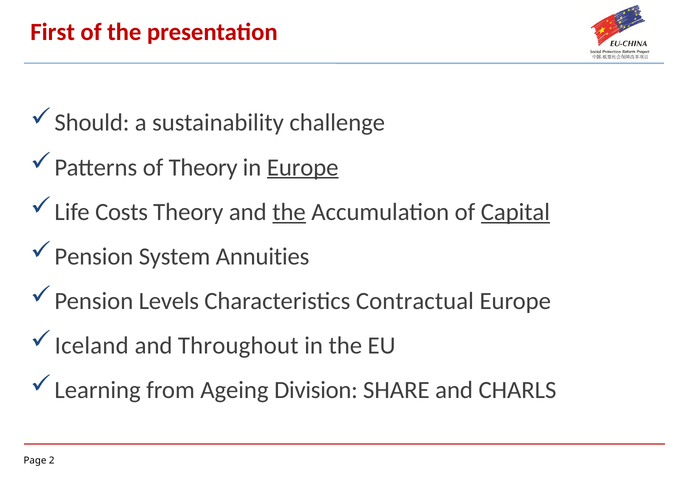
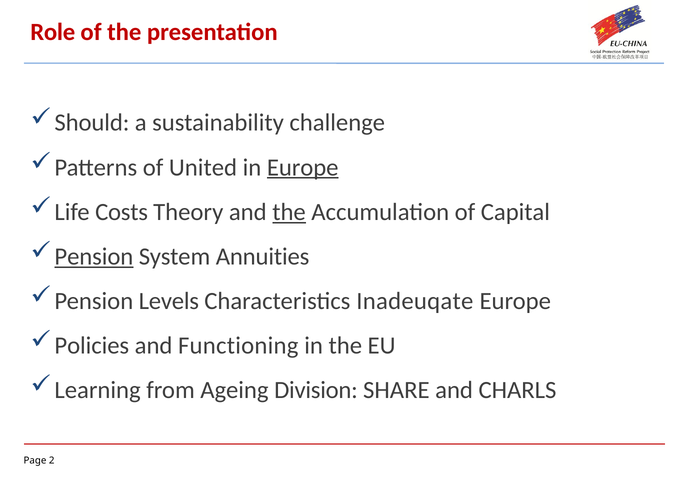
First: First -> Role
of Theory: Theory -> United
Capital underline: present -> none
Pension at (94, 256) underline: none -> present
Contractual: Contractual -> Inadeuqate
Iceland: Iceland -> Policies
Throughout: Throughout -> Functioning
